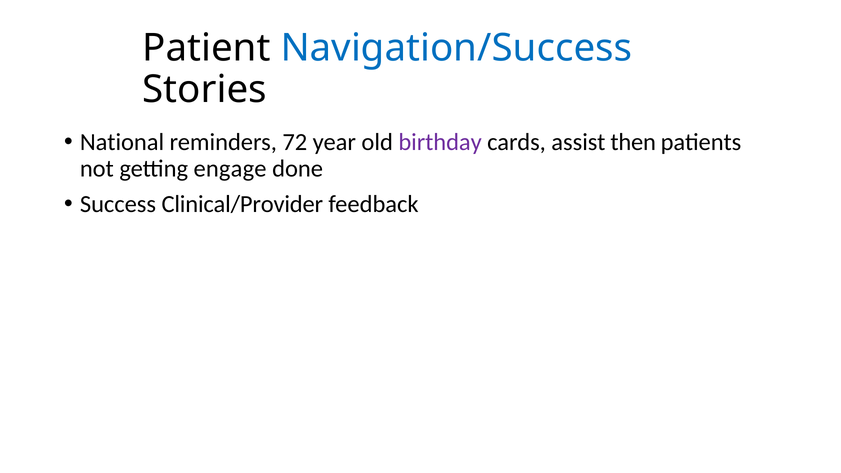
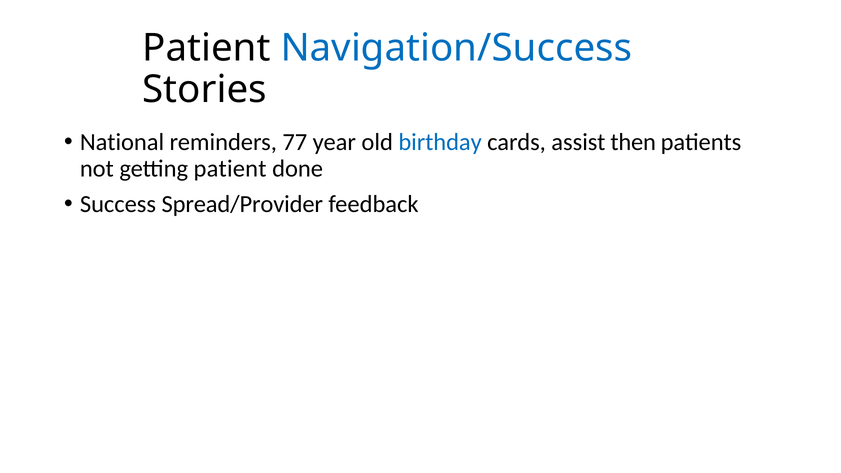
72: 72 -> 77
birthday colour: purple -> blue
getting engage: engage -> patient
Clinical/Provider: Clinical/Provider -> Spread/Provider
